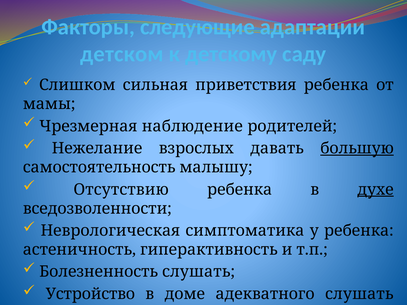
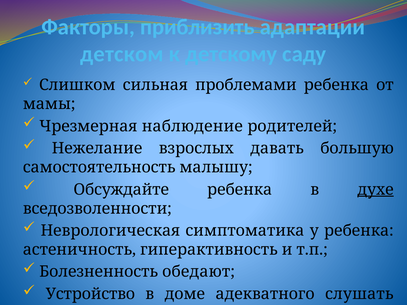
следующие: следующие -> приблизить
приветствия: приветствия -> проблемами
большую underline: present -> none
Отсутствию: Отсутствию -> Обсуждайте
Болезненность слушать: слушать -> обедают
